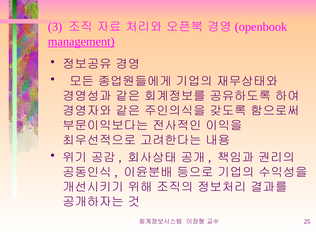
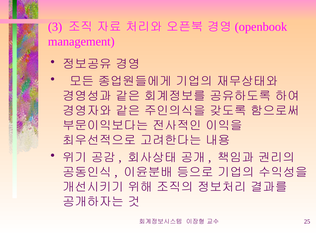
management underline: present -> none
